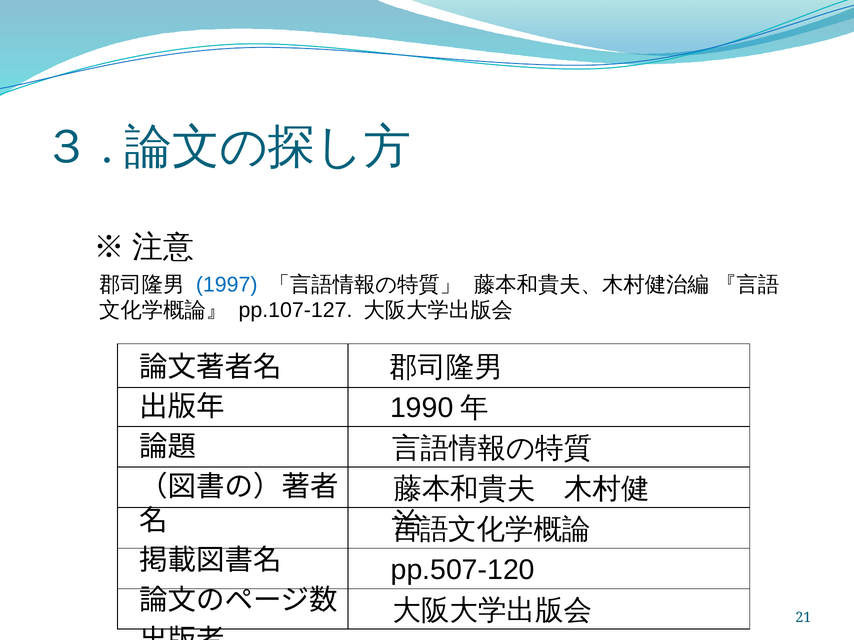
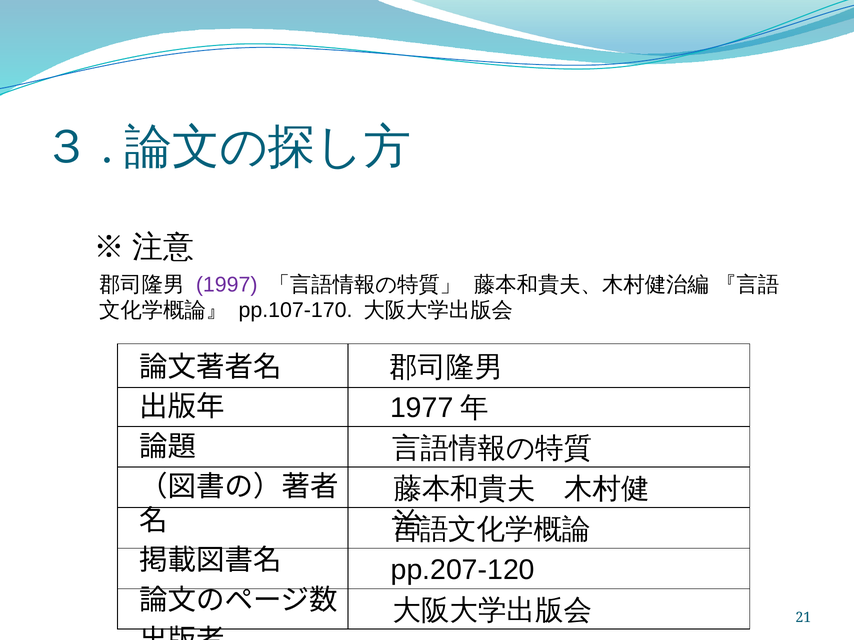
1997 colour: blue -> purple
pp.107-127: pp.107-127 -> pp.107-170
1990: 1990 -> 1977
pp.507-120: pp.507-120 -> pp.207-120
